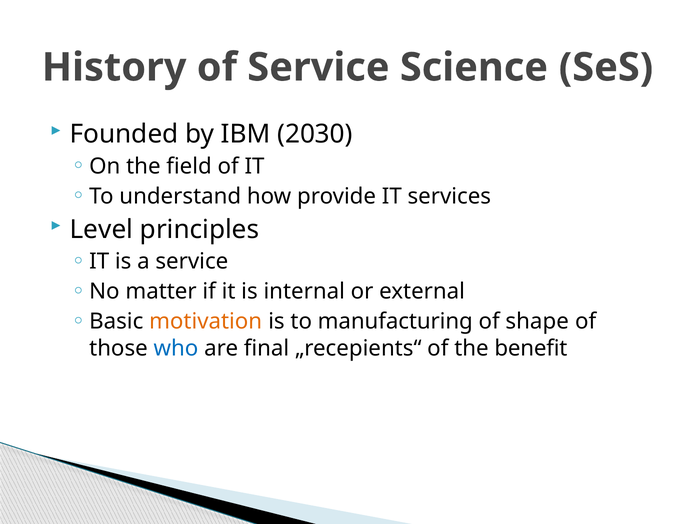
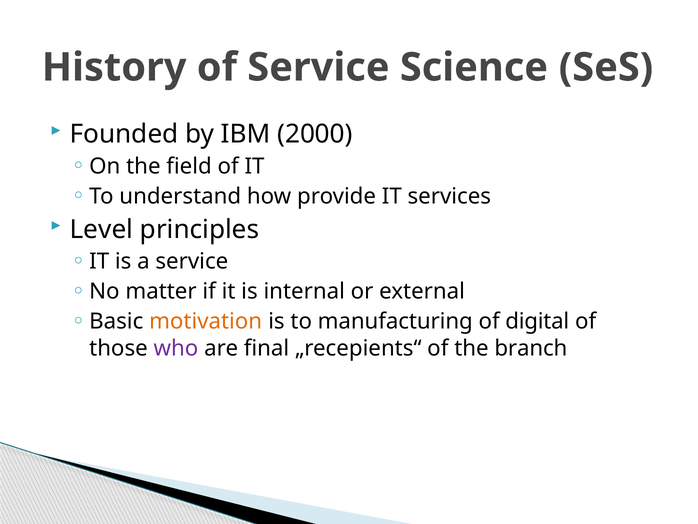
2030: 2030 -> 2000
shape: shape -> digital
who colour: blue -> purple
benefit: benefit -> branch
